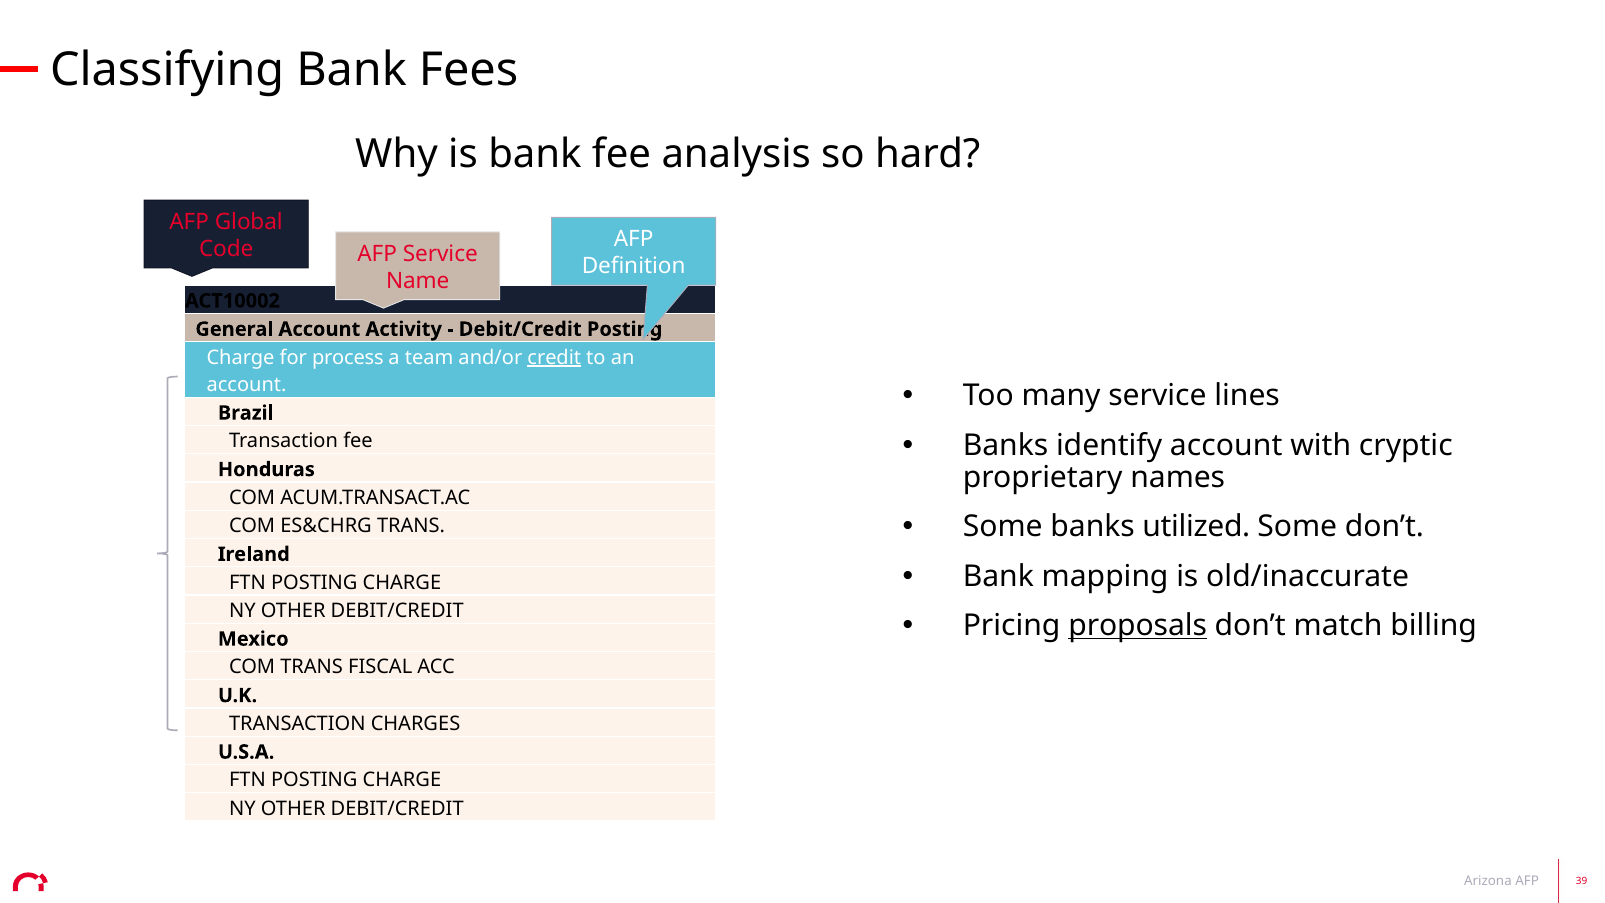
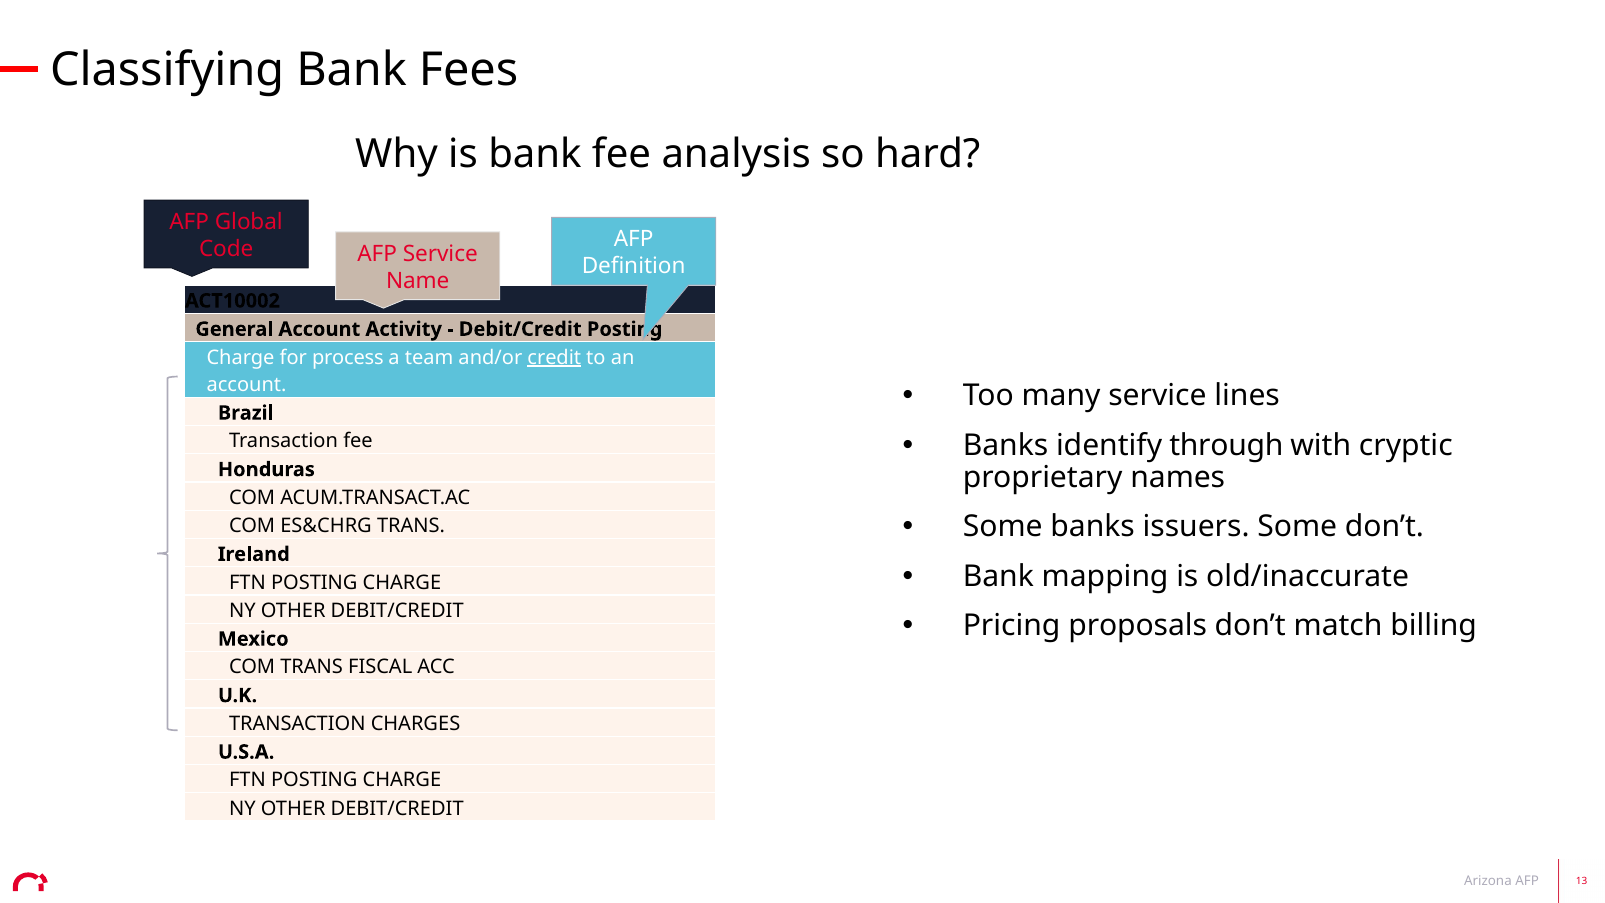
identify account: account -> through
utilized: utilized -> issuers
proposals underline: present -> none
39: 39 -> 13
